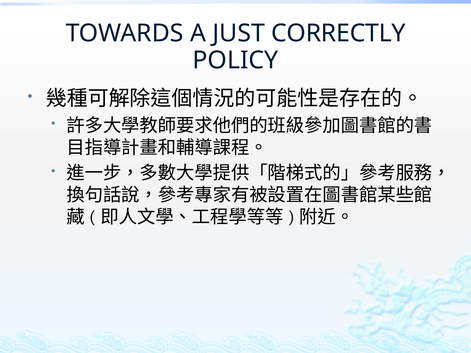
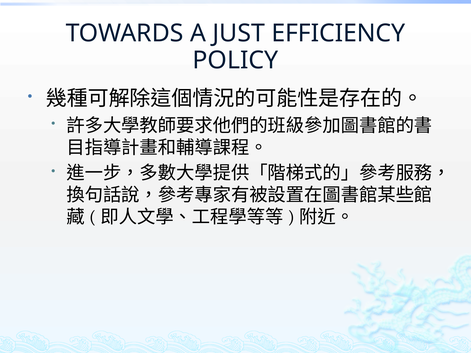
CORRECTLY: CORRECTLY -> EFFICIENCY
